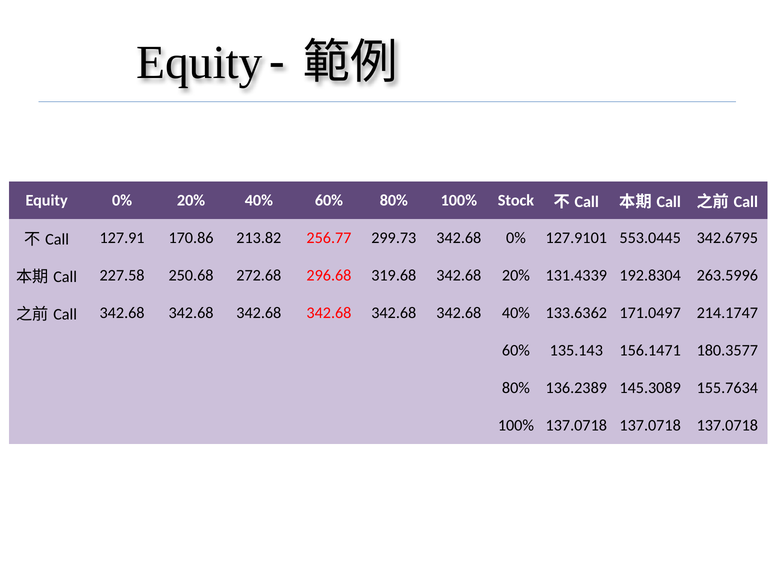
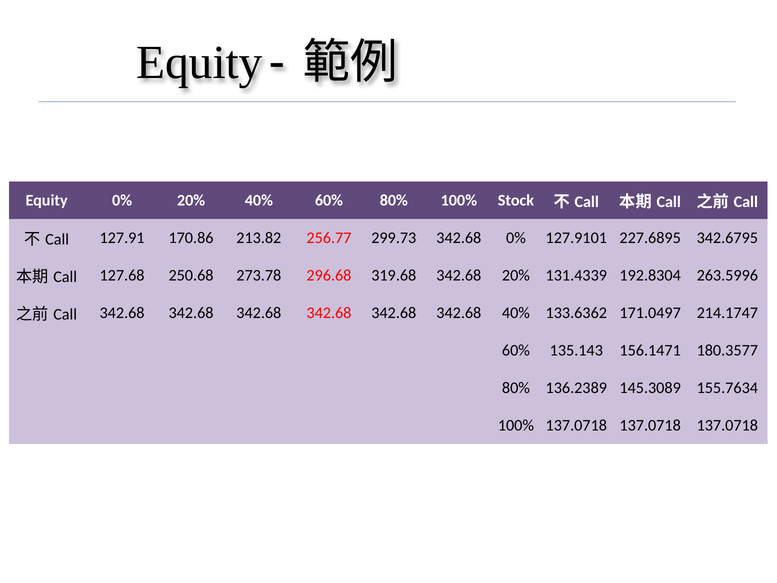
553.0445: 553.0445 -> 227.6895
227.58: 227.58 -> 127.68
272.68: 272.68 -> 273.78
